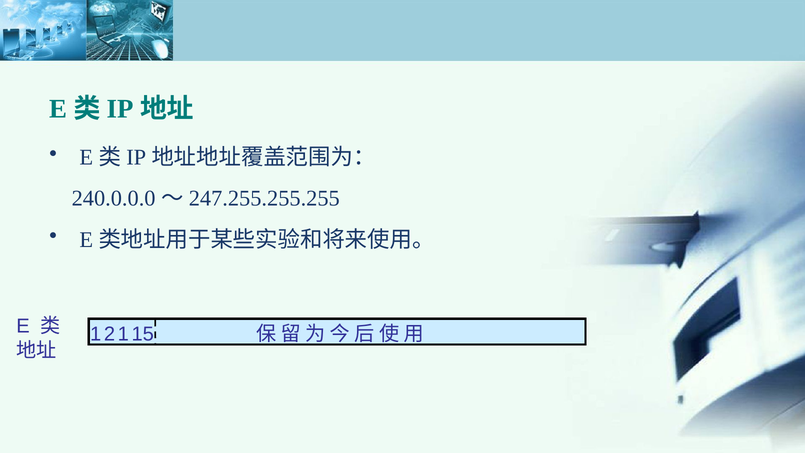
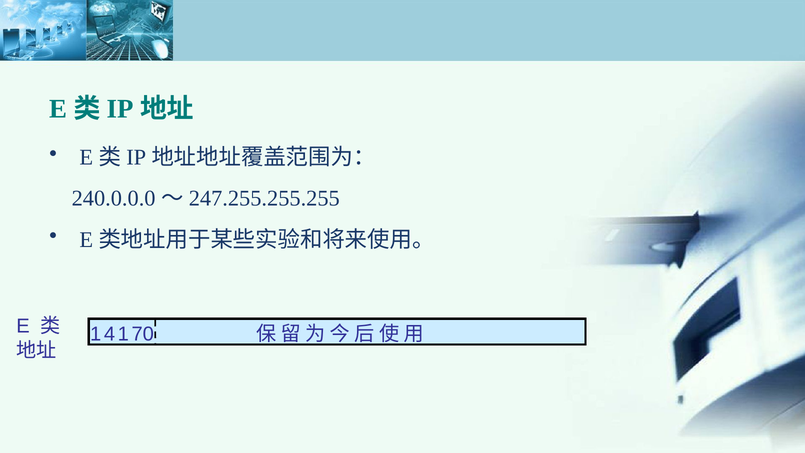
2: 2 -> 4
15: 15 -> 70
